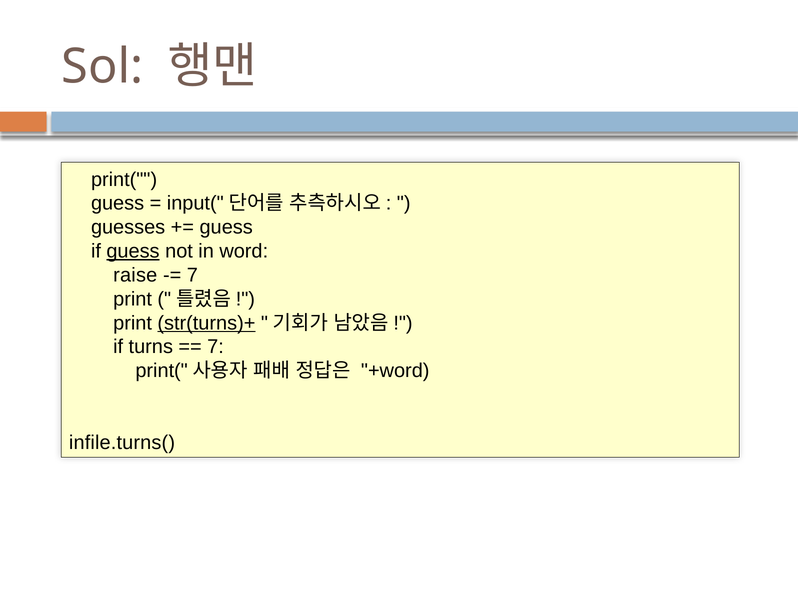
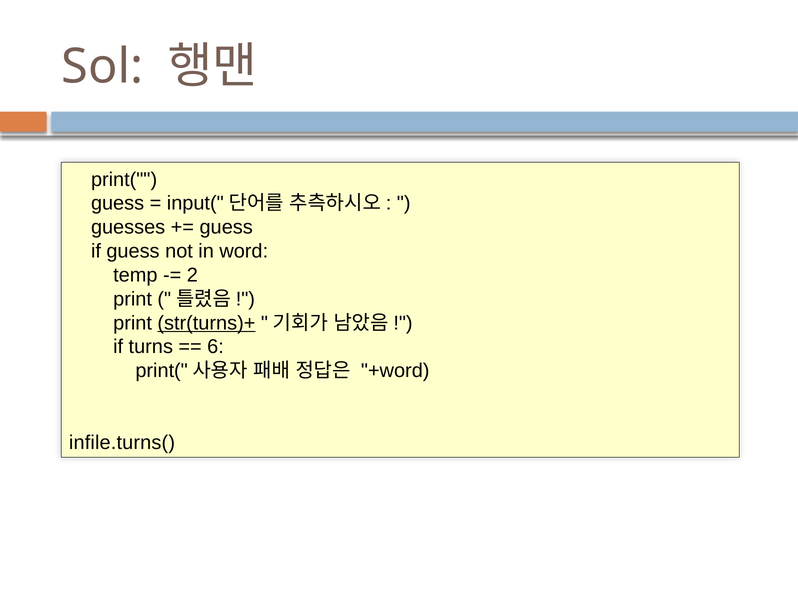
guess at (133, 251) underline: present -> none
raise: raise -> temp
7 at (192, 275): 7 -> 2
7 at (216, 347): 7 -> 6
